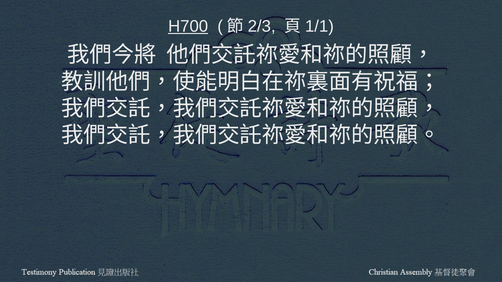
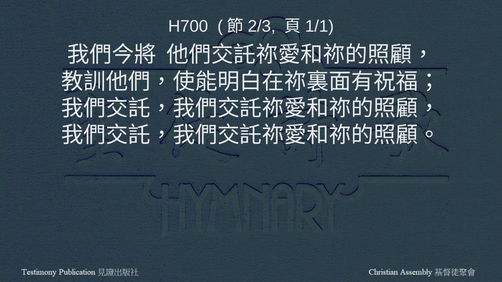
H700 underline: present -> none
